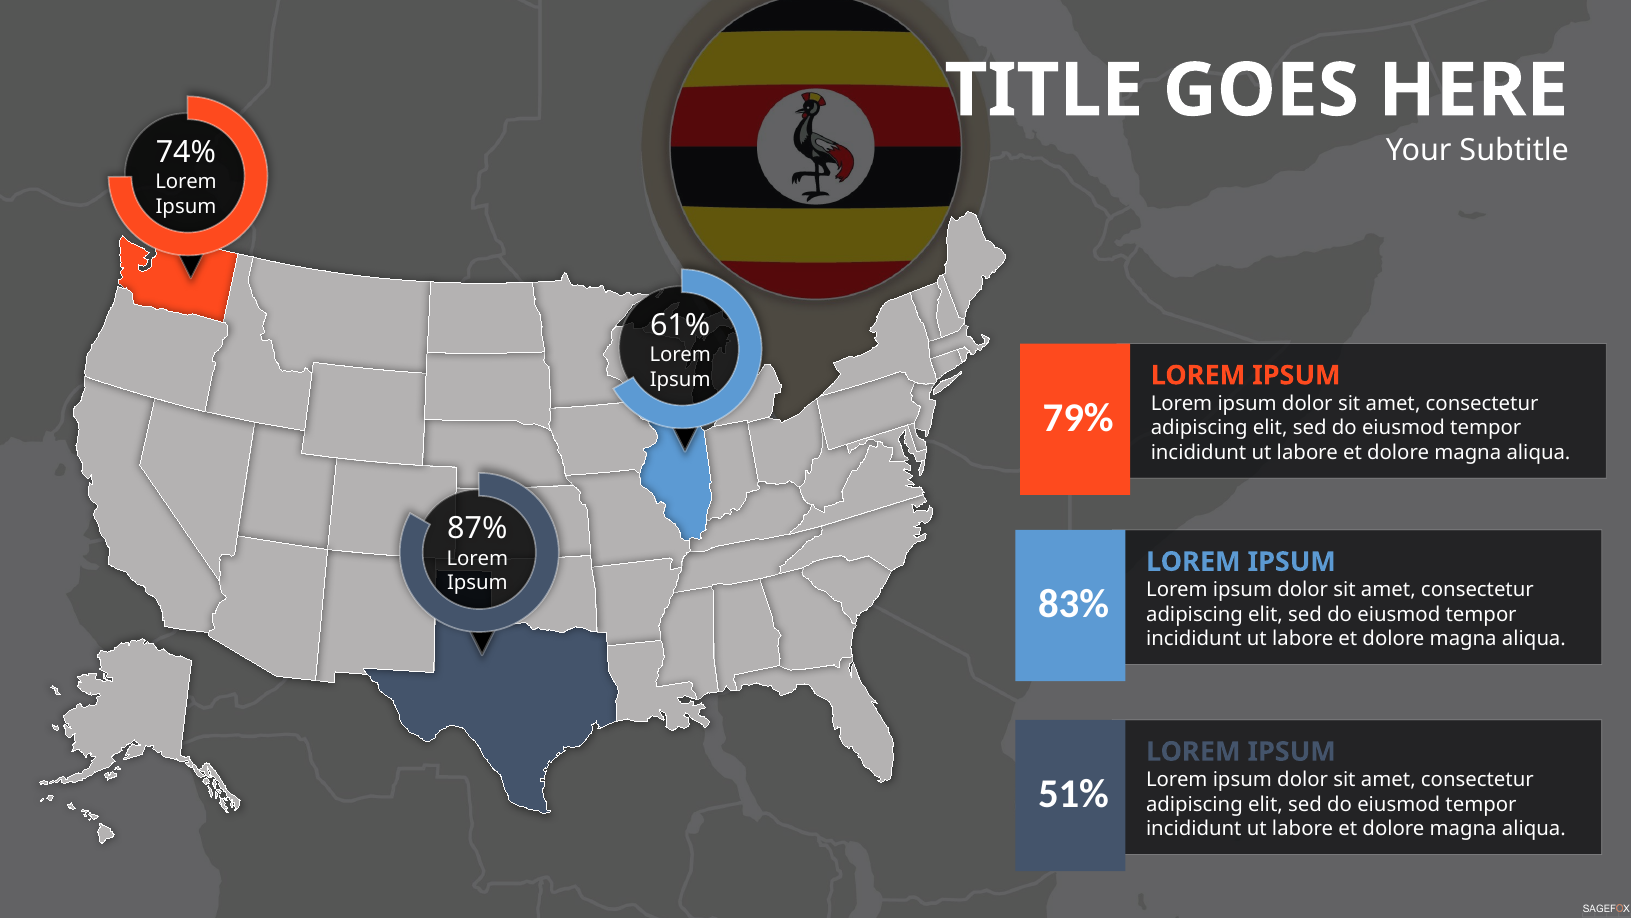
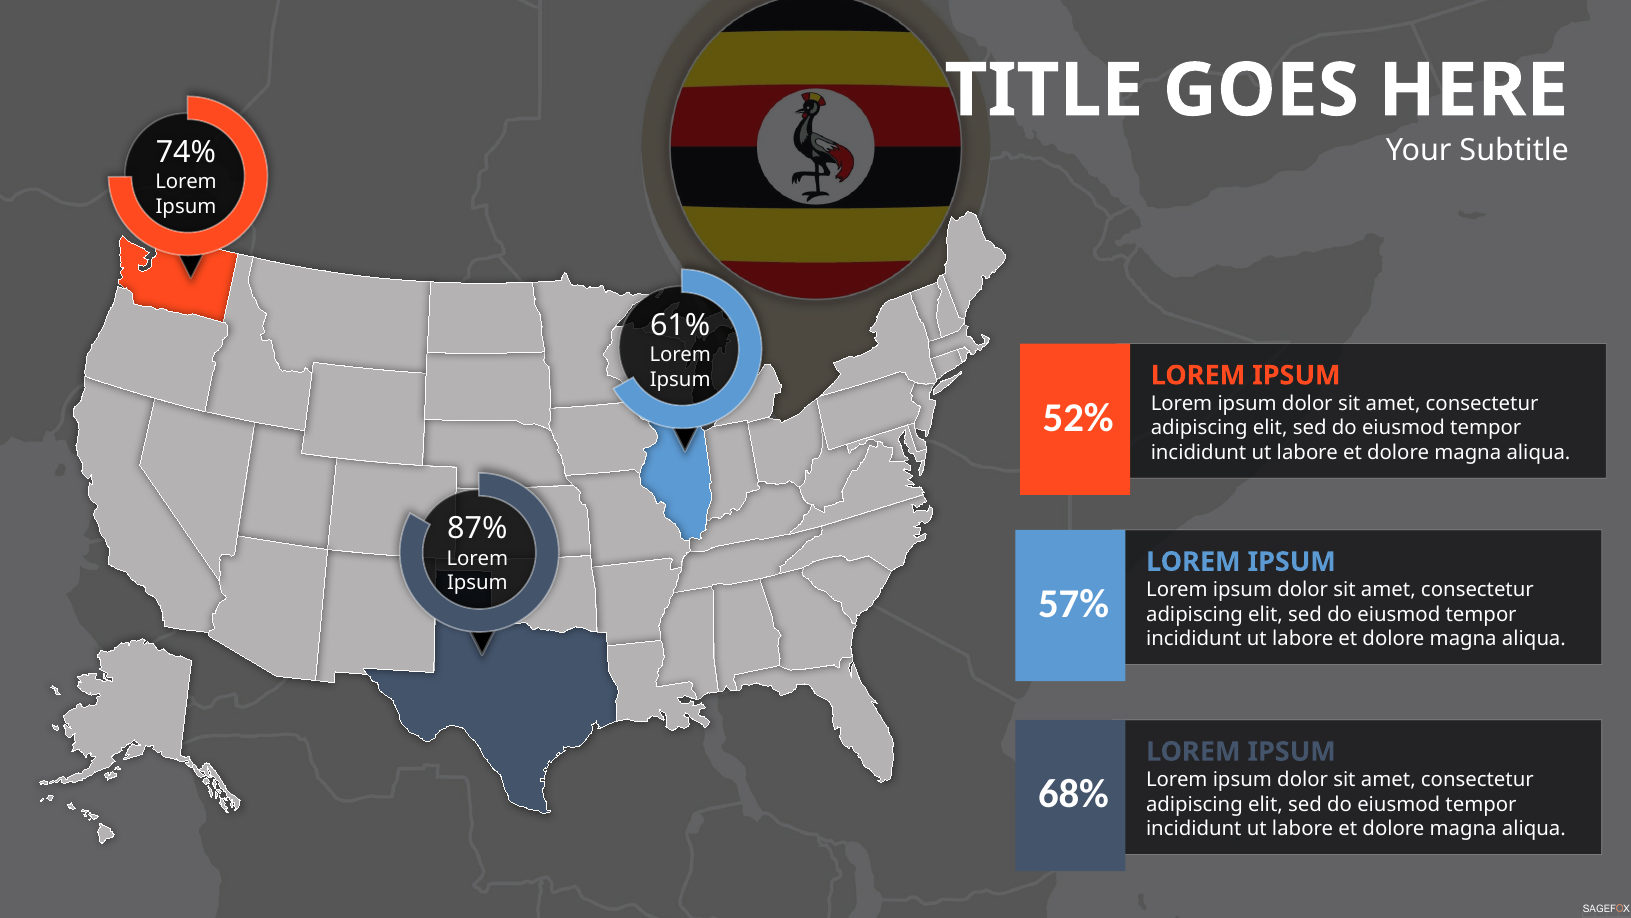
79%: 79% -> 52%
83%: 83% -> 57%
51%: 51% -> 68%
